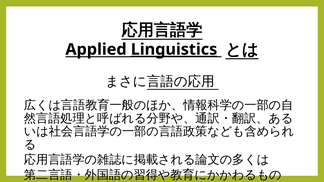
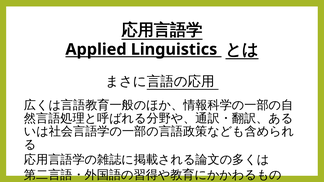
Linguistics underline: present -> none
